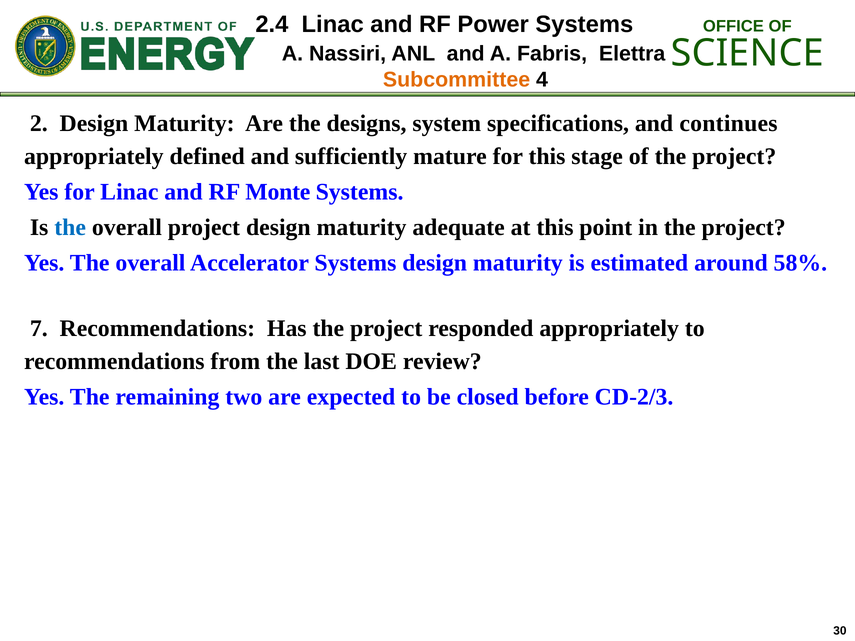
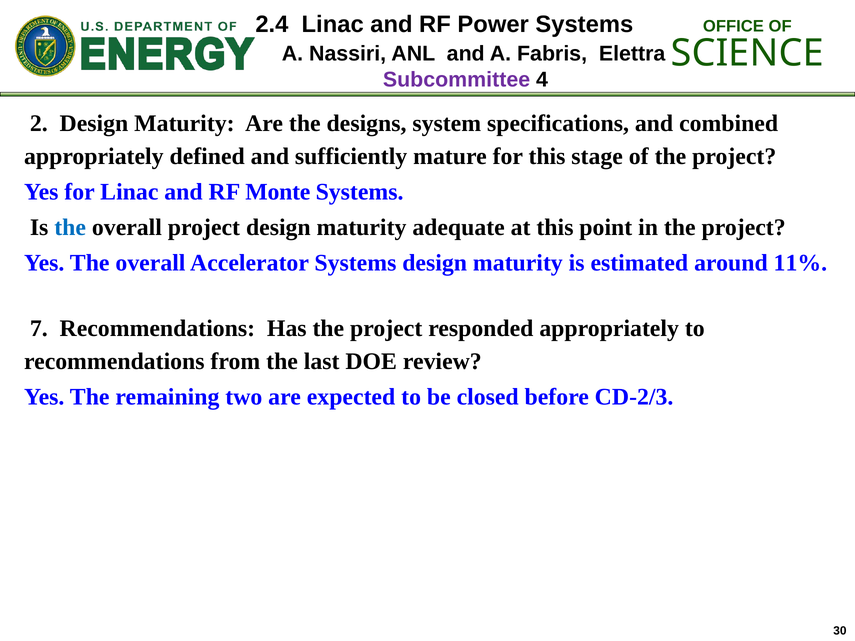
Subcommittee colour: orange -> purple
continues: continues -> combined
58%: 58% -> 11%
